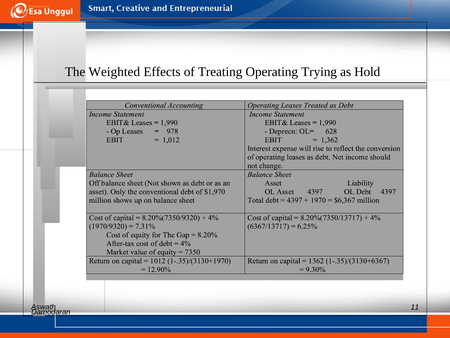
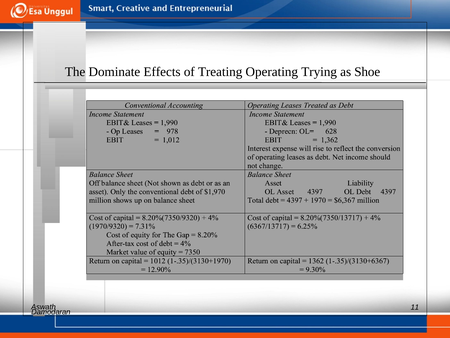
Weighted: Weighted -> Dominate
Hold: Hold -> Shoe
